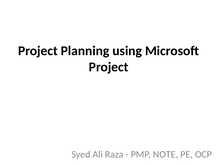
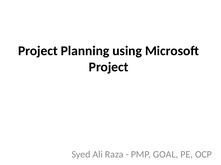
NOTE: NOTE -> GOAL
